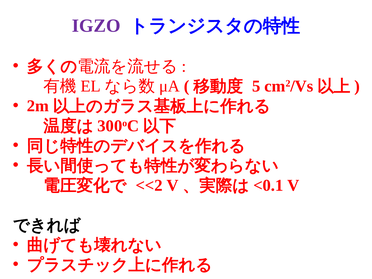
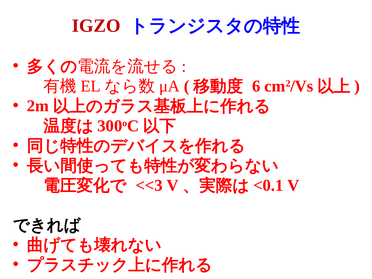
IGZO colour: purple -> red
5: 5 -> 6
<<2: <<2 -> <<3
